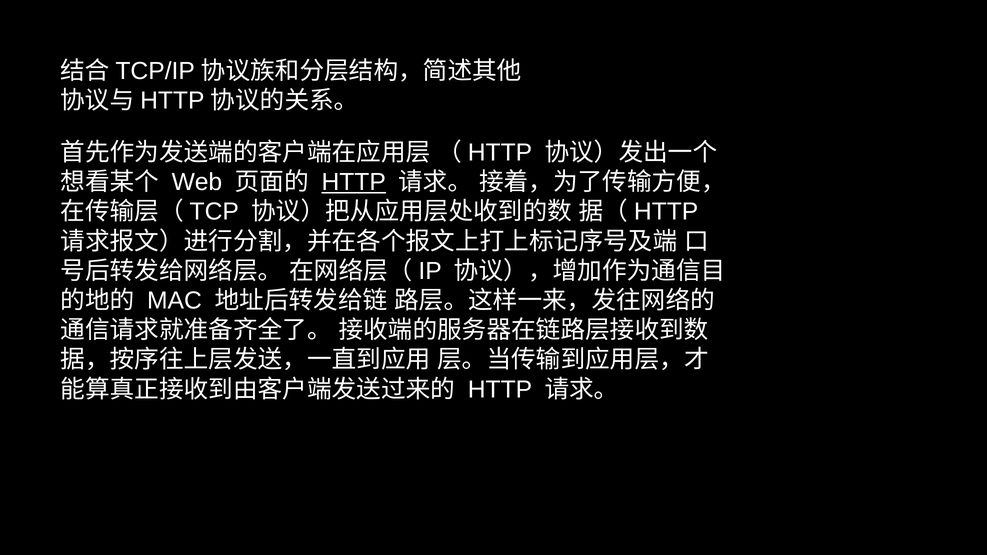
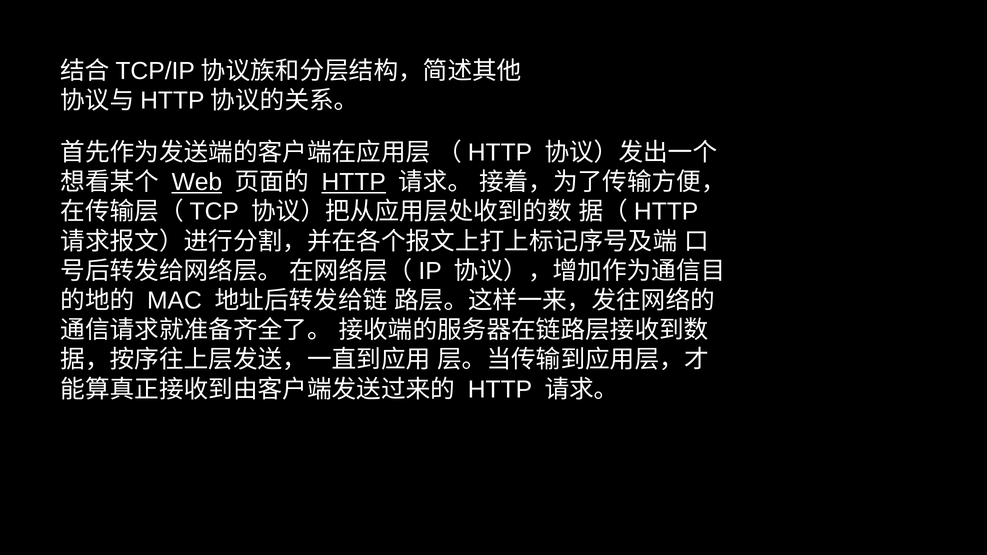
Web underline: none -> present
